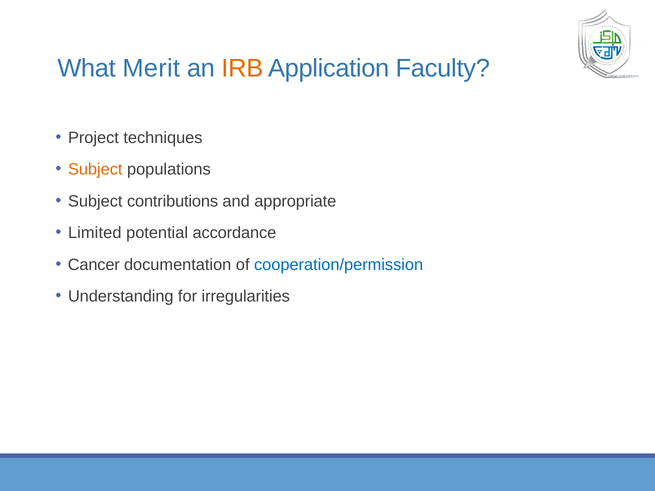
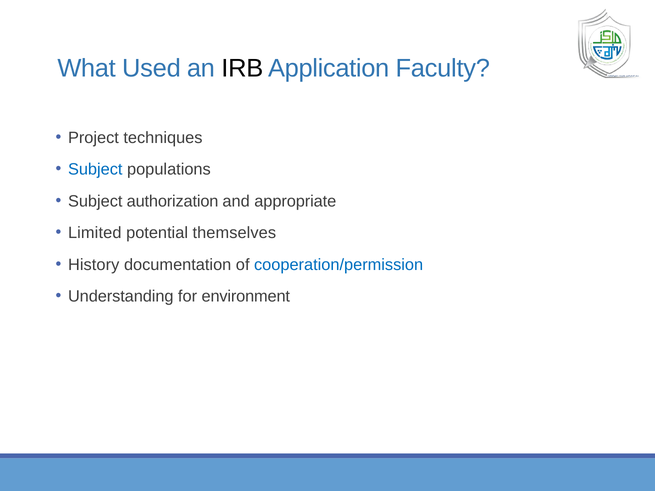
Merit: Merit -> Used
IRB colour: orange -> black
Subject at (95, 169) colour: orange -> blue
contributions: contributions -> authorization
accordance: accordance -> themselves
Cancer: Cancer -> History
irregularities: irregularities -> environment
